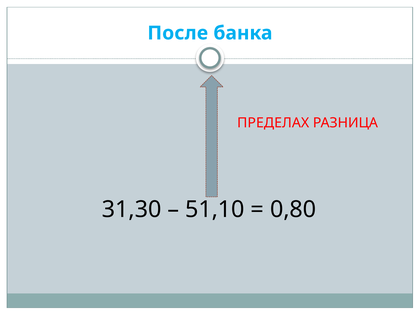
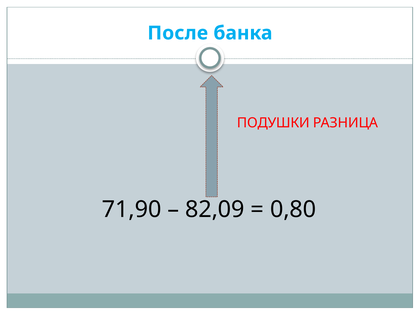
ПРЕДЕЛАХ: ПРЕДЕЛАХ -> ПОДУШКИ
31,30: 31,30 -> 71,90
51,10: 51,10 -> 82,09
